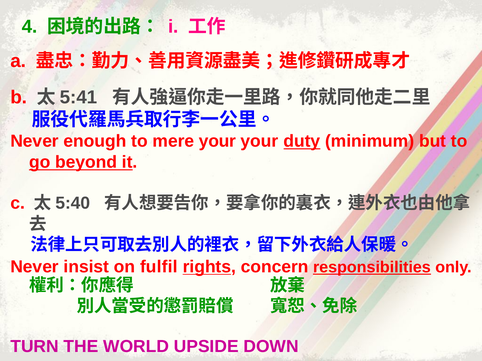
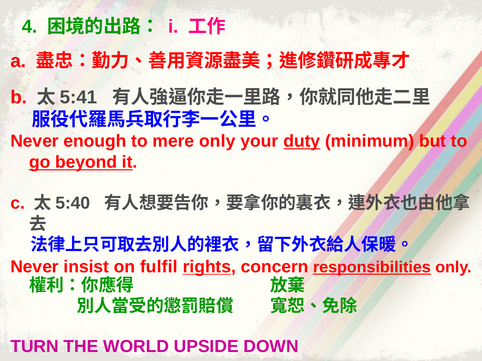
mere your: your -> only
